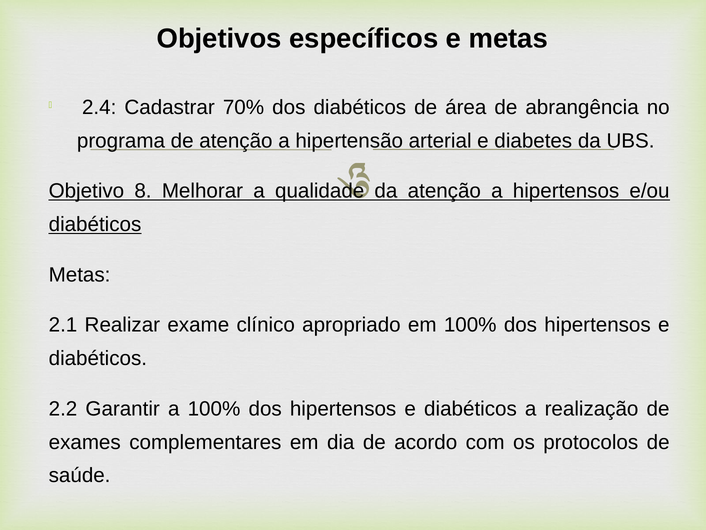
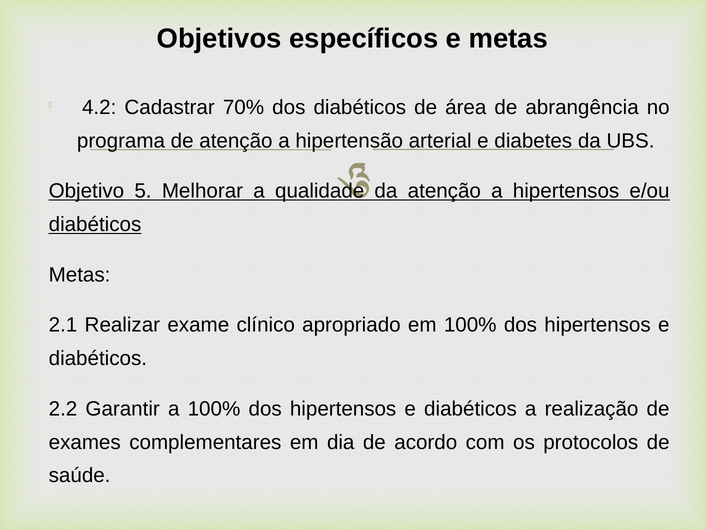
2.4: 2.4 -> 4.2
8: 8 -> 5
